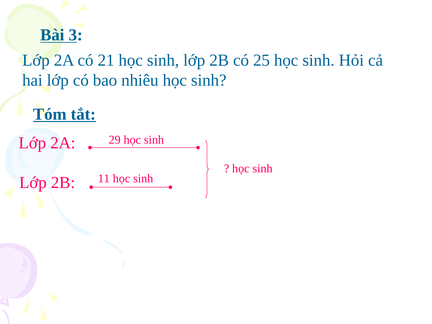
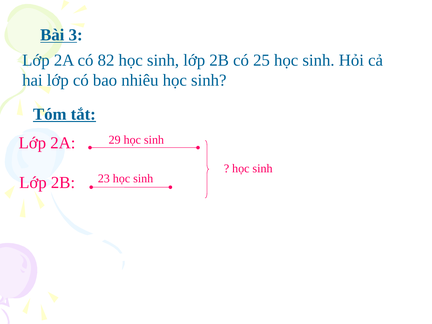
21: 21 -> 82
11: 11 -> 23
